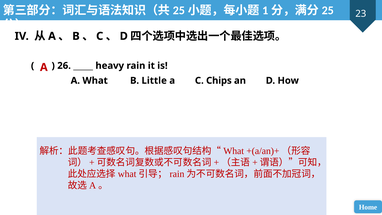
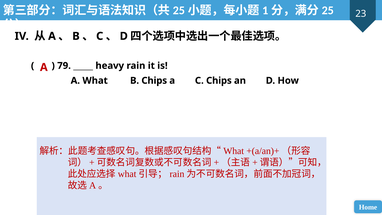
26: 26 -> 79
B Little: Little -> Chips
